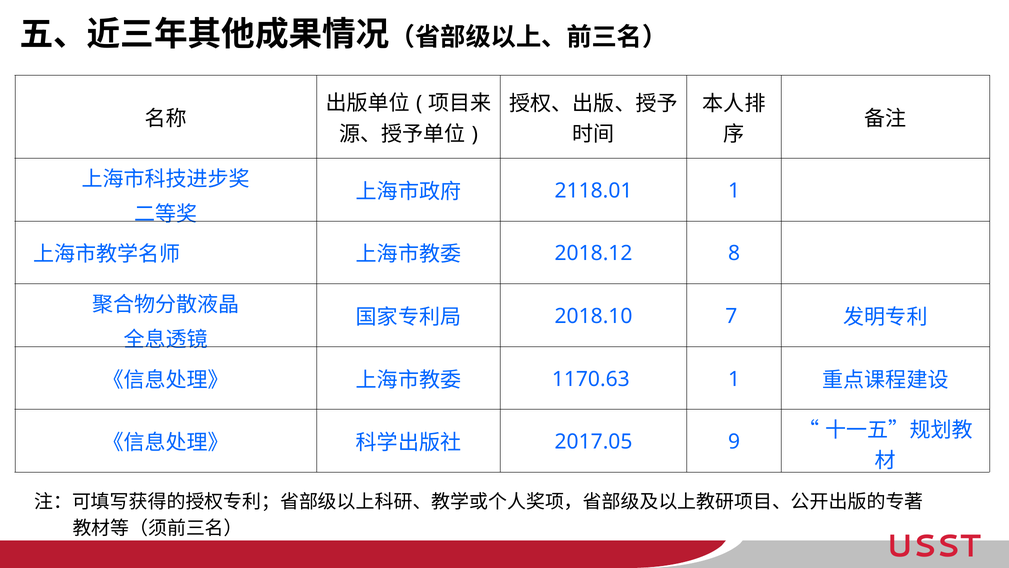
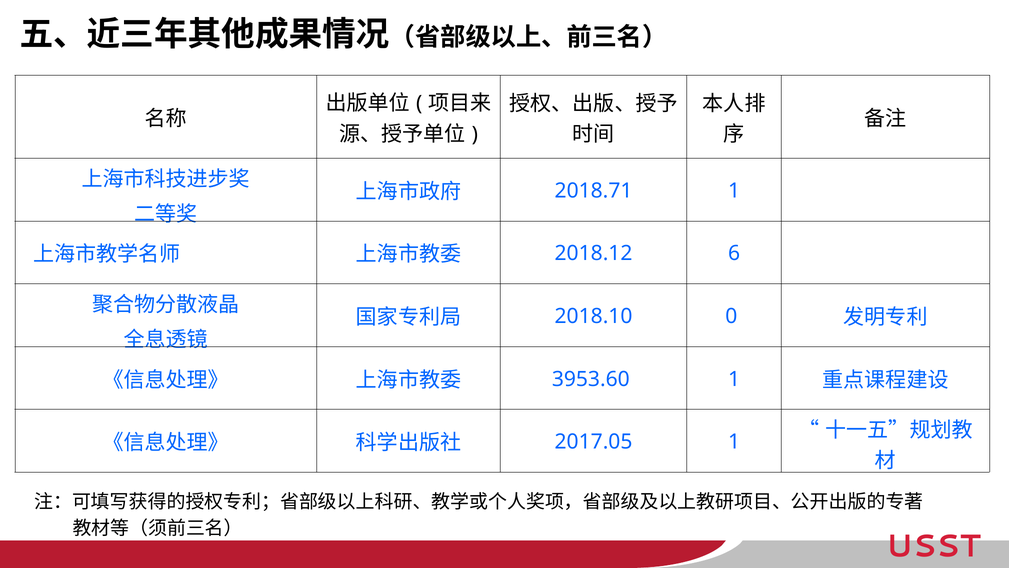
2118.01: 2118.01 -> 2018.71
8: 8 -> 6
7: 7 -> 0
1170.63: 1170.63 -> 3953.60
2017.05 9: 9 -> 1
